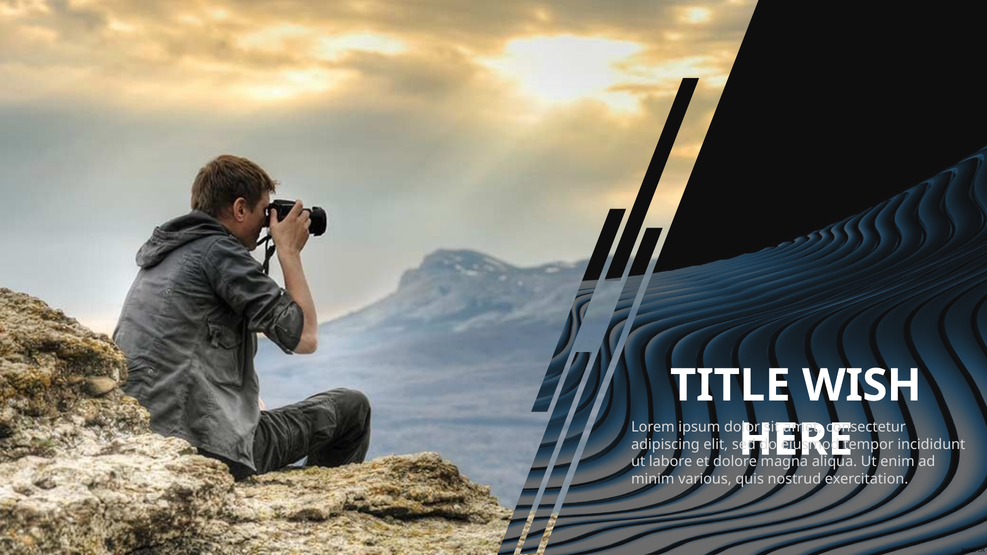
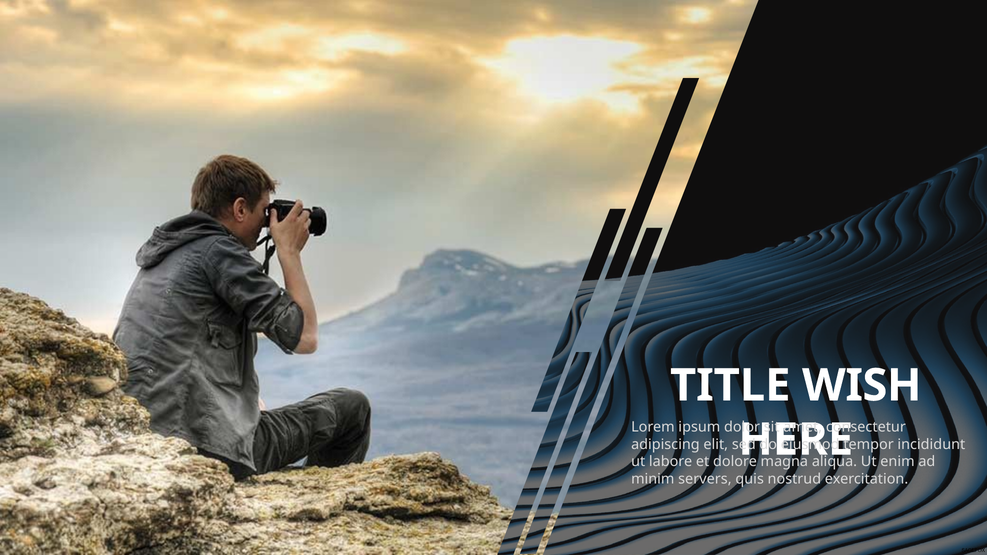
various: various -> servers
